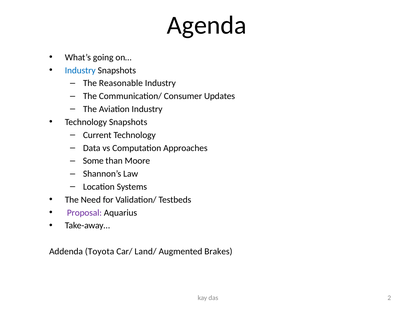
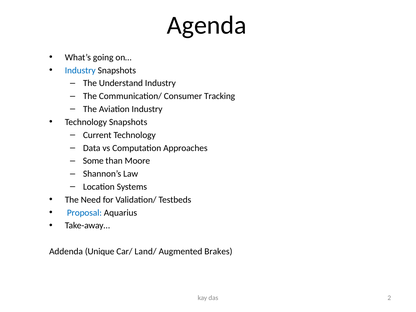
Reasonable: Reasonable -> Understand
Updates: Updates -> Tracking
Proposal colour: purple -> blue
Toyota: Toyota -> Unique
